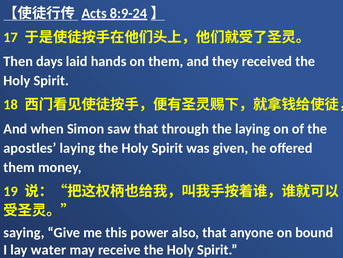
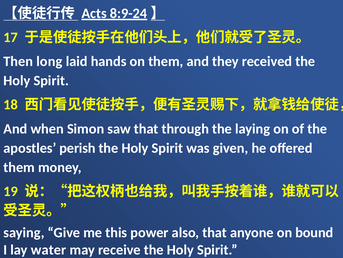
days: days -> long
apostles laying: laying -> perish
